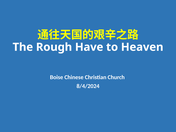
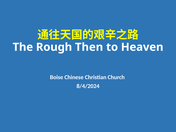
Have: Have -> Then
